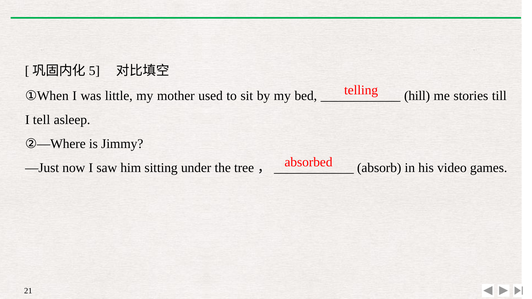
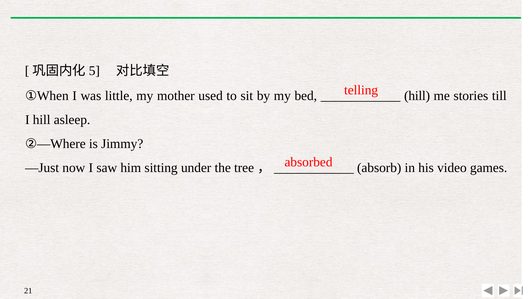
I tell: tell -> hill
